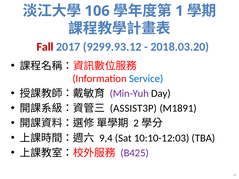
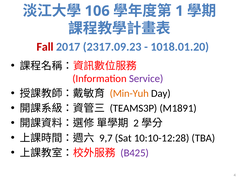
9299.93.12: 9299.93.12 -> 2317.09.23
2018.03.20: 2018.03.20 -> 1018.01.20
Service colour: blue -> purple
Min-Yuh colour: purple -> orange
ASSIST3P: ASSIST3P -> TEAMS3P
9,4: 9,4 -> 9,7
10:10-12:03: 10:10-12:03 -> 10:10-12:28
